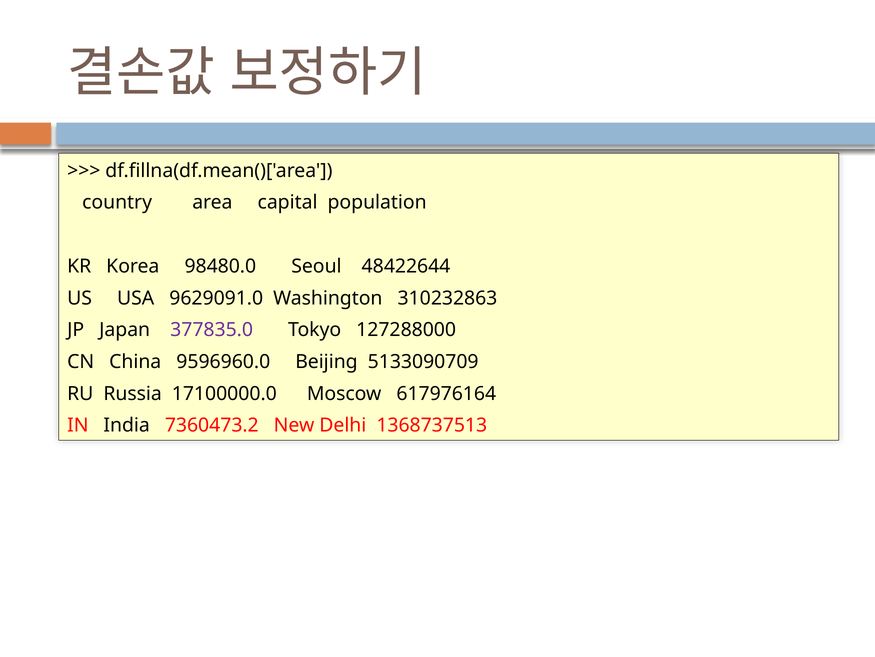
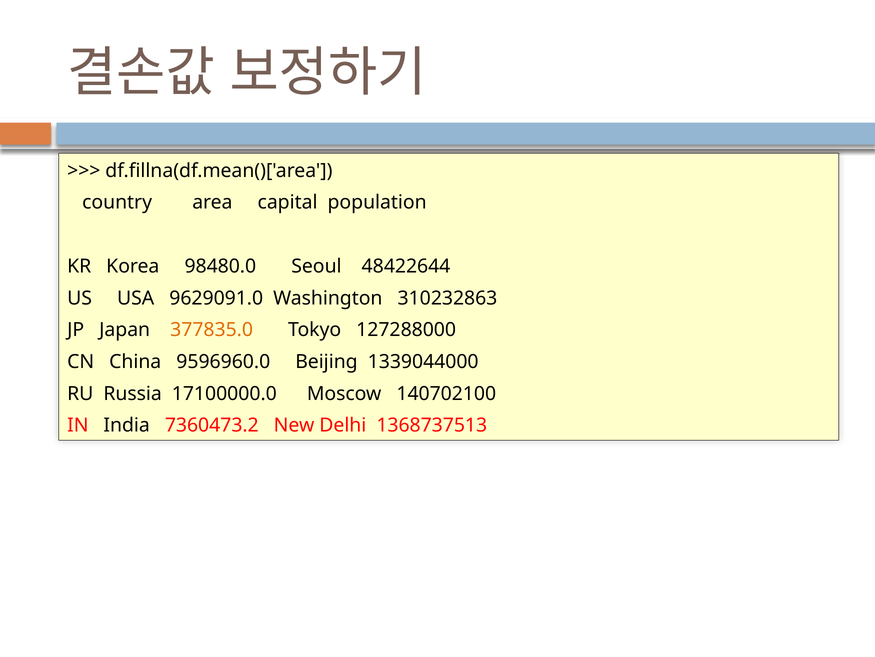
377835.0 colour: purple -> orange
5133090709: 5133090709 -> 1339044000
617976164: 617976164 -> 140702100
